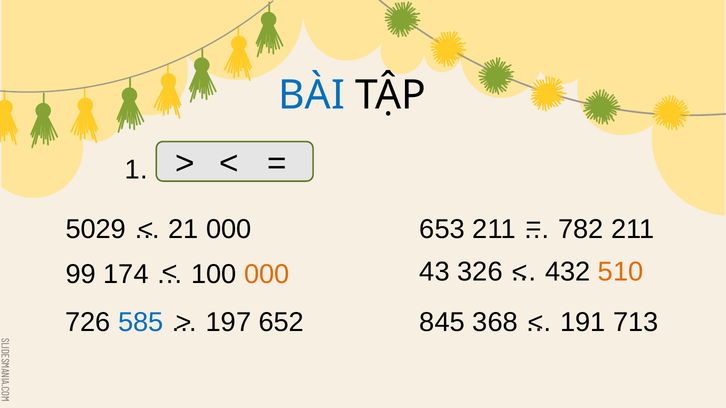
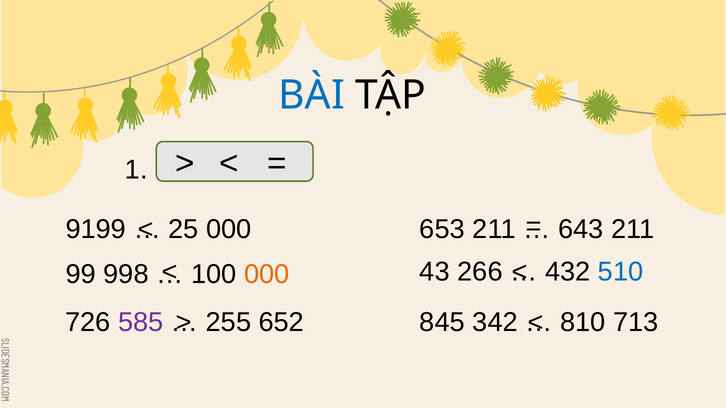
5029: 5029 -> 9199
21: 21 -> 25
782: 782 -> 643
326: 326 -> 266
510 colour: orange -> blue
174: 174 -> 998
585 colour: blue -> purple
197: 197 -> 255
368: 368 -> 342
191: 191 -> 810
